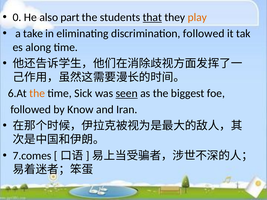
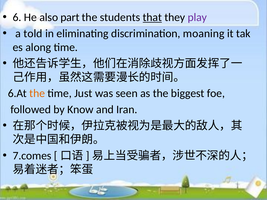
0: 0 -> 6
play colour: orange -> purple
take: take -> told
discrimination followed: followed -> moaning
Sick: Sick -> Just
seen underline: present -> none
